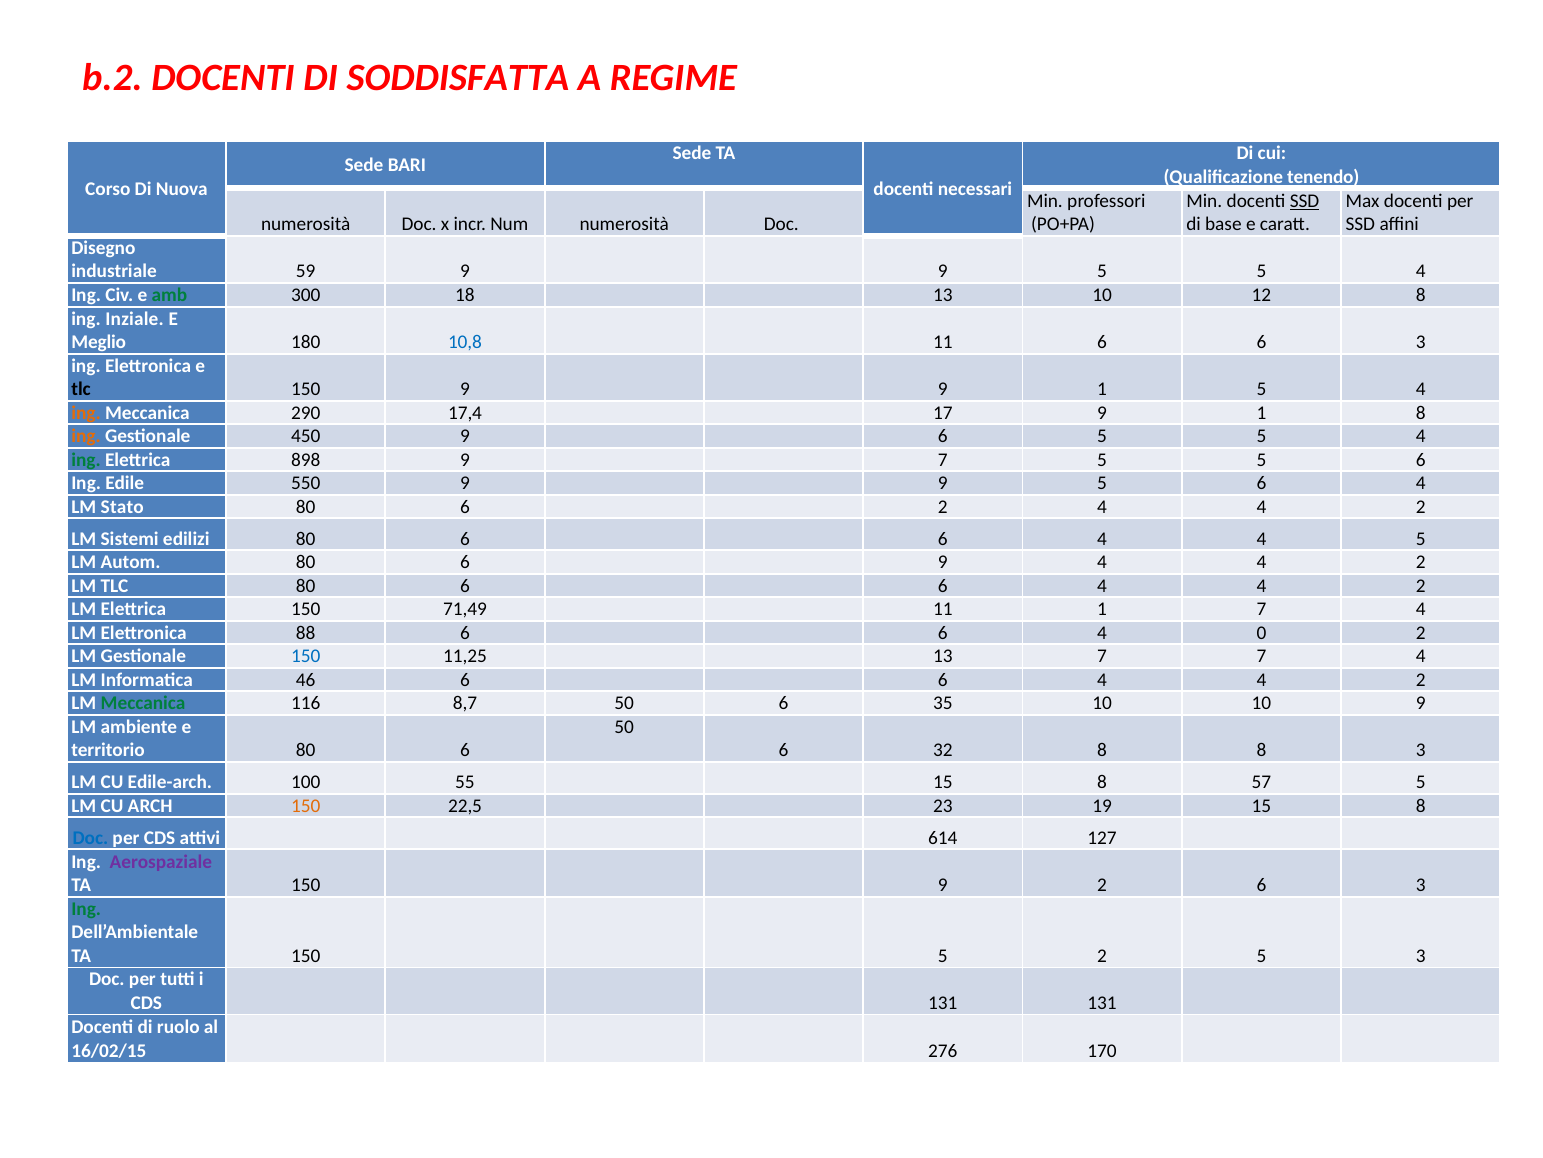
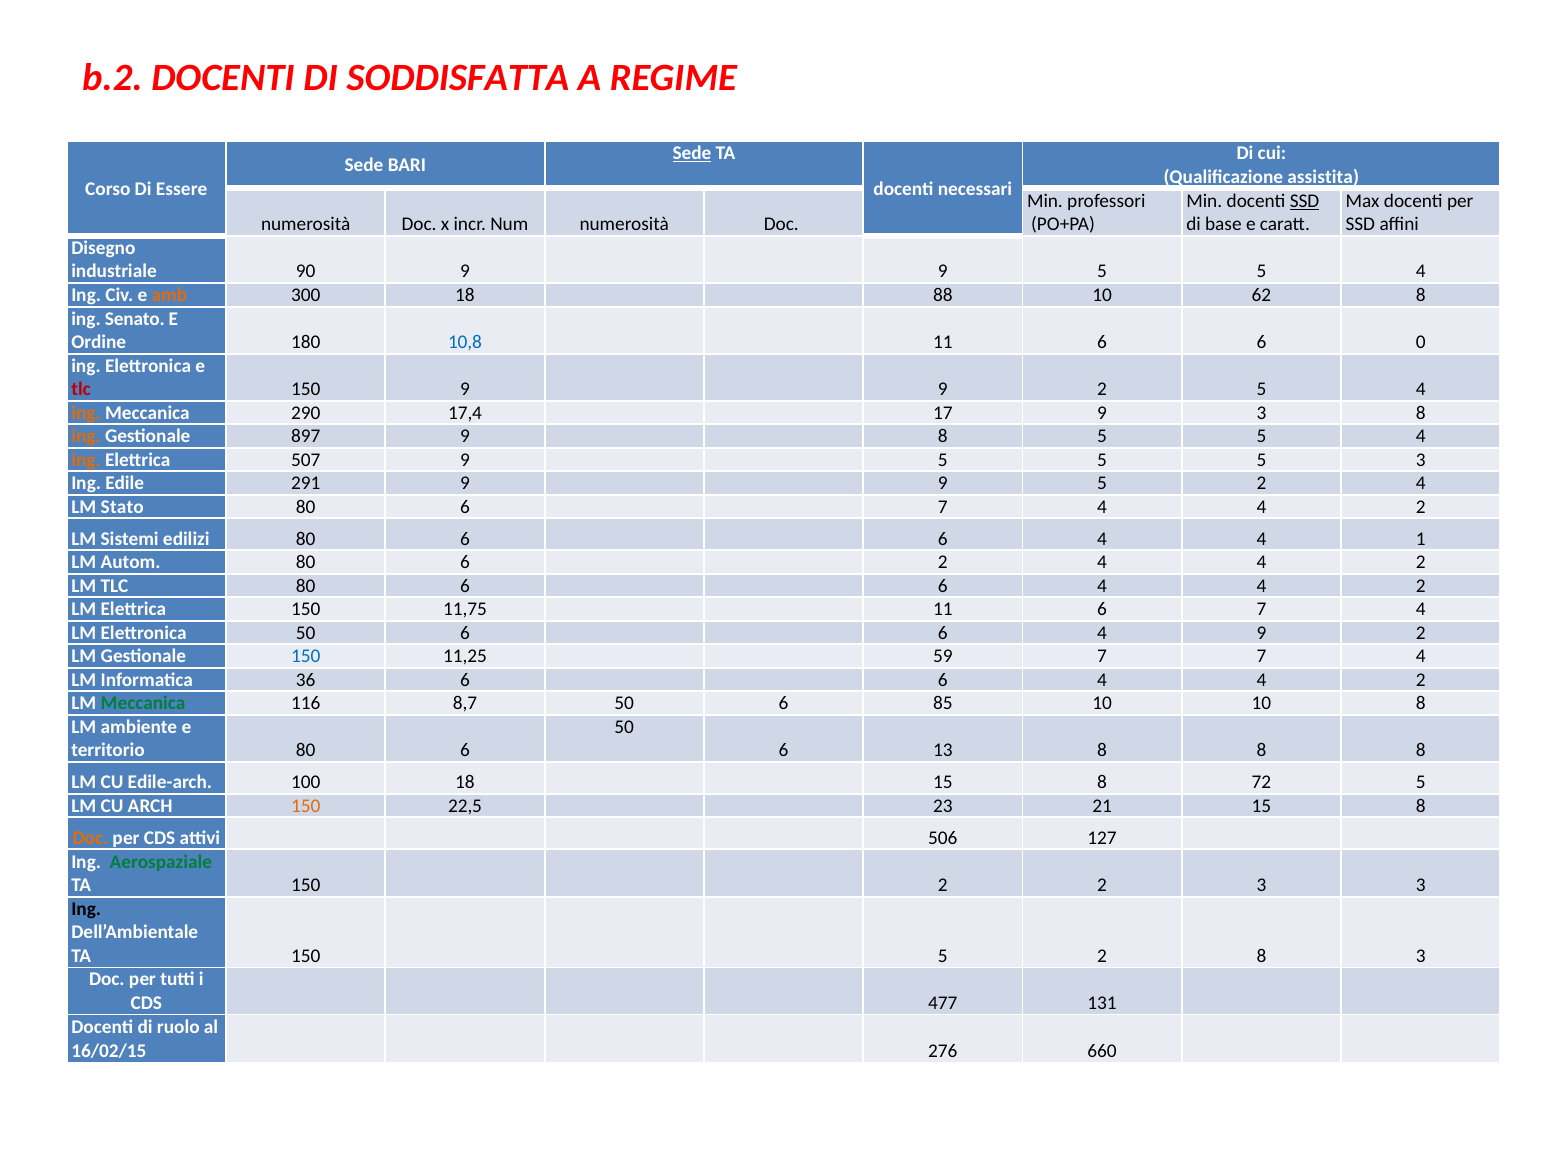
Sede at (692, 153) underline: none -> present
tenendo: tenendo -> assistita
Nuova: Nuova -> Essere
59: 59 -> 90
amb colour: green -> orange
18 13: 13 -> 88
12: 12 -> 62
Inziale: Inziale -> Senato
Meglio: Meglio -> Ordine
6 6 3: 3 -> 0
tlc at (81, 389) colour: black -> red
9 9 1: 1 -> 2
17 9 1: 1 -> 3
450: 450 -> 897
9 6: 6 -> 8
ing at (86, 459) colour: green -> orange
898: 898 -> 507
7 at (943, 459): 7 -> 5
5 5 6: 6 -> 3
550: 550 -> 291
9 5 6: 6 -> 2
80 6 2: 2 -> 7
4 5: 5 -> 1
6 9: 9 -> 2
71,49: 71,49 -> 11,75
1 at (1102, 609): 1 -> 6
Elettronica 88: 88 -> 50
4 0: 0 -> 9
11,25 13: 13 -> 59
46: 46 -> 36
35: 35 -> 85
10 9: 9 -> 8
32: 32 -> 13
8 8 3: 3 -> 8
100 55: 55 -> 18
57: 57 -> 72
19: 19 -> 21
Doc at (90, 837) colour: blue -> orange
614: 614 -> 506
Aerospaziale colour: purple -> green
TA 150 9: 9 -> 2
2 6: 6 -> 3
Ing at (86, 908) colour: green -> black
2 5: 5 -> 8
CDS 131: 131 -> 477
170: 170 -> 660
